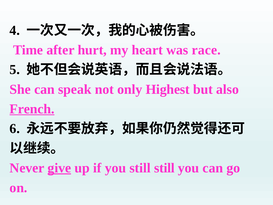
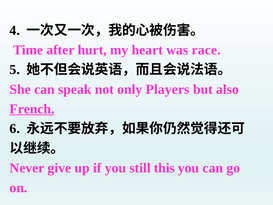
Highest: Highest -> Players
give underline: present -> none
still still: still -> this
